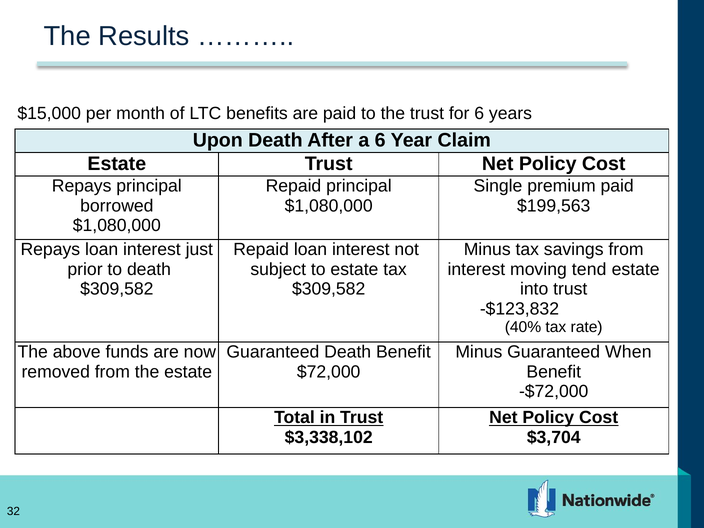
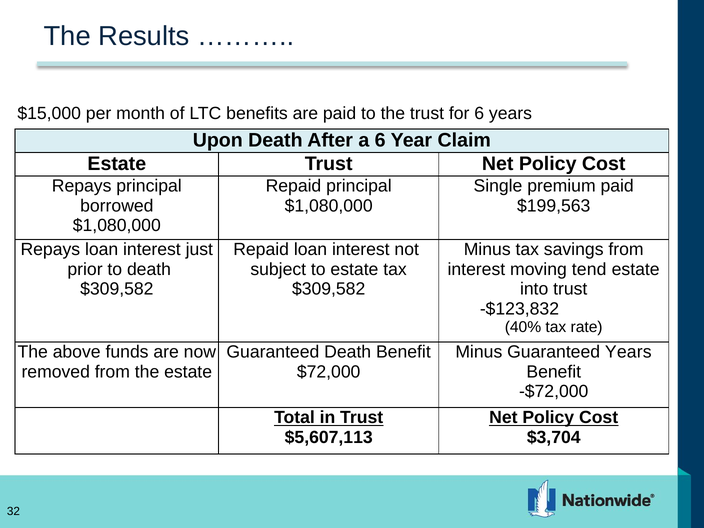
Guaranteed When: When -> Years
$3,338,102: $3,338,102 -> $5,607,113
